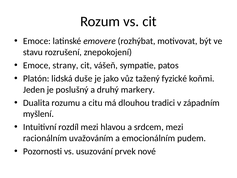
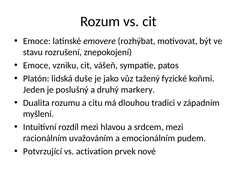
strany: strany -> vzniku
Pozornosti: Pozornosti -> Potvrzující
usuzování: usuzování -> activation
